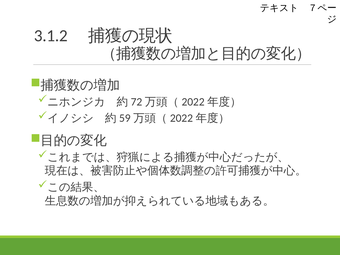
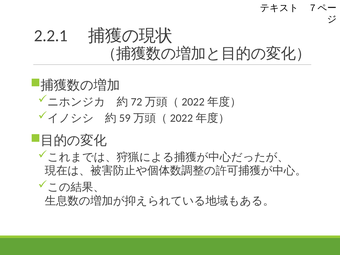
3.1.2: 3.1.2 -> 2.2.1
